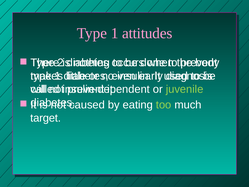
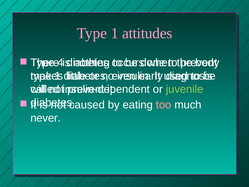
2: 2 -> 4
too colour: light green -> pink
target: target -> never
